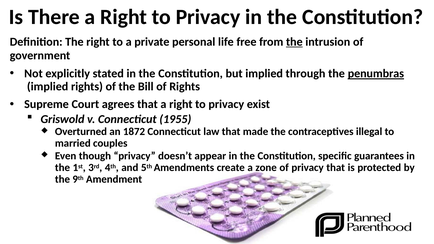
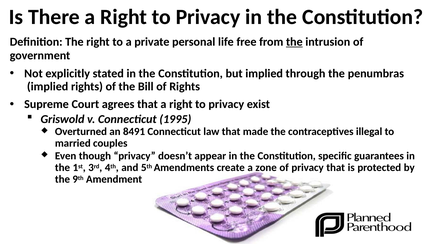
penumbras underline: present -> none
1955: 1955 -> 1995
1872: 1872 -> 8491
